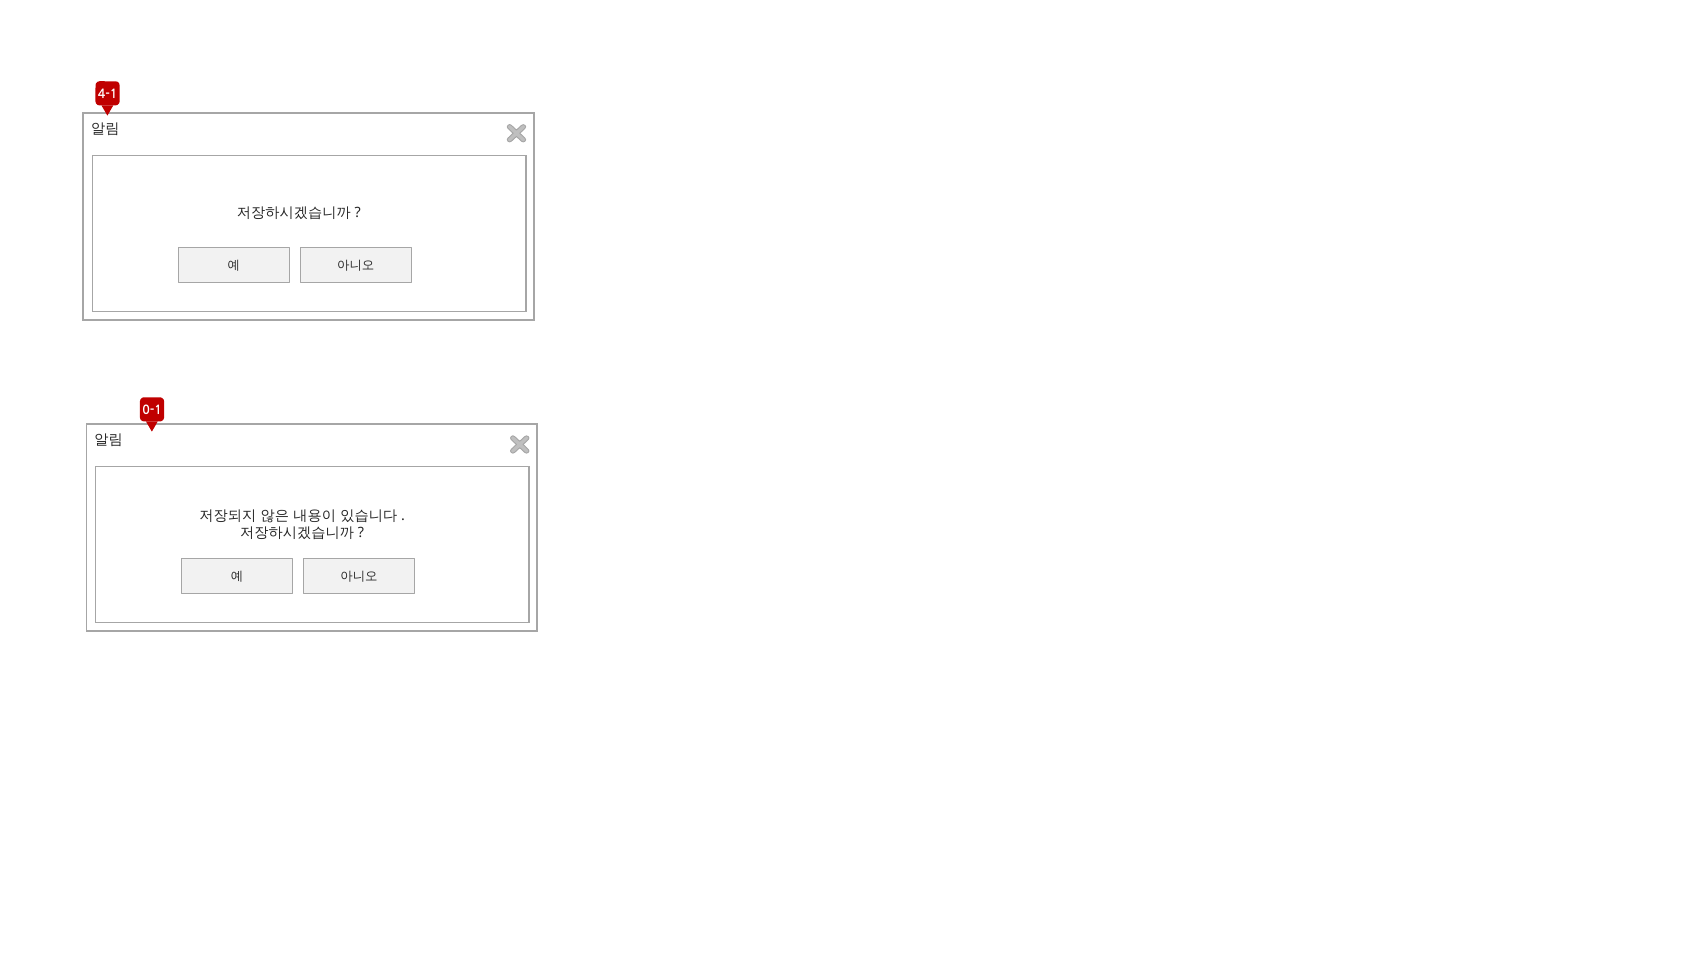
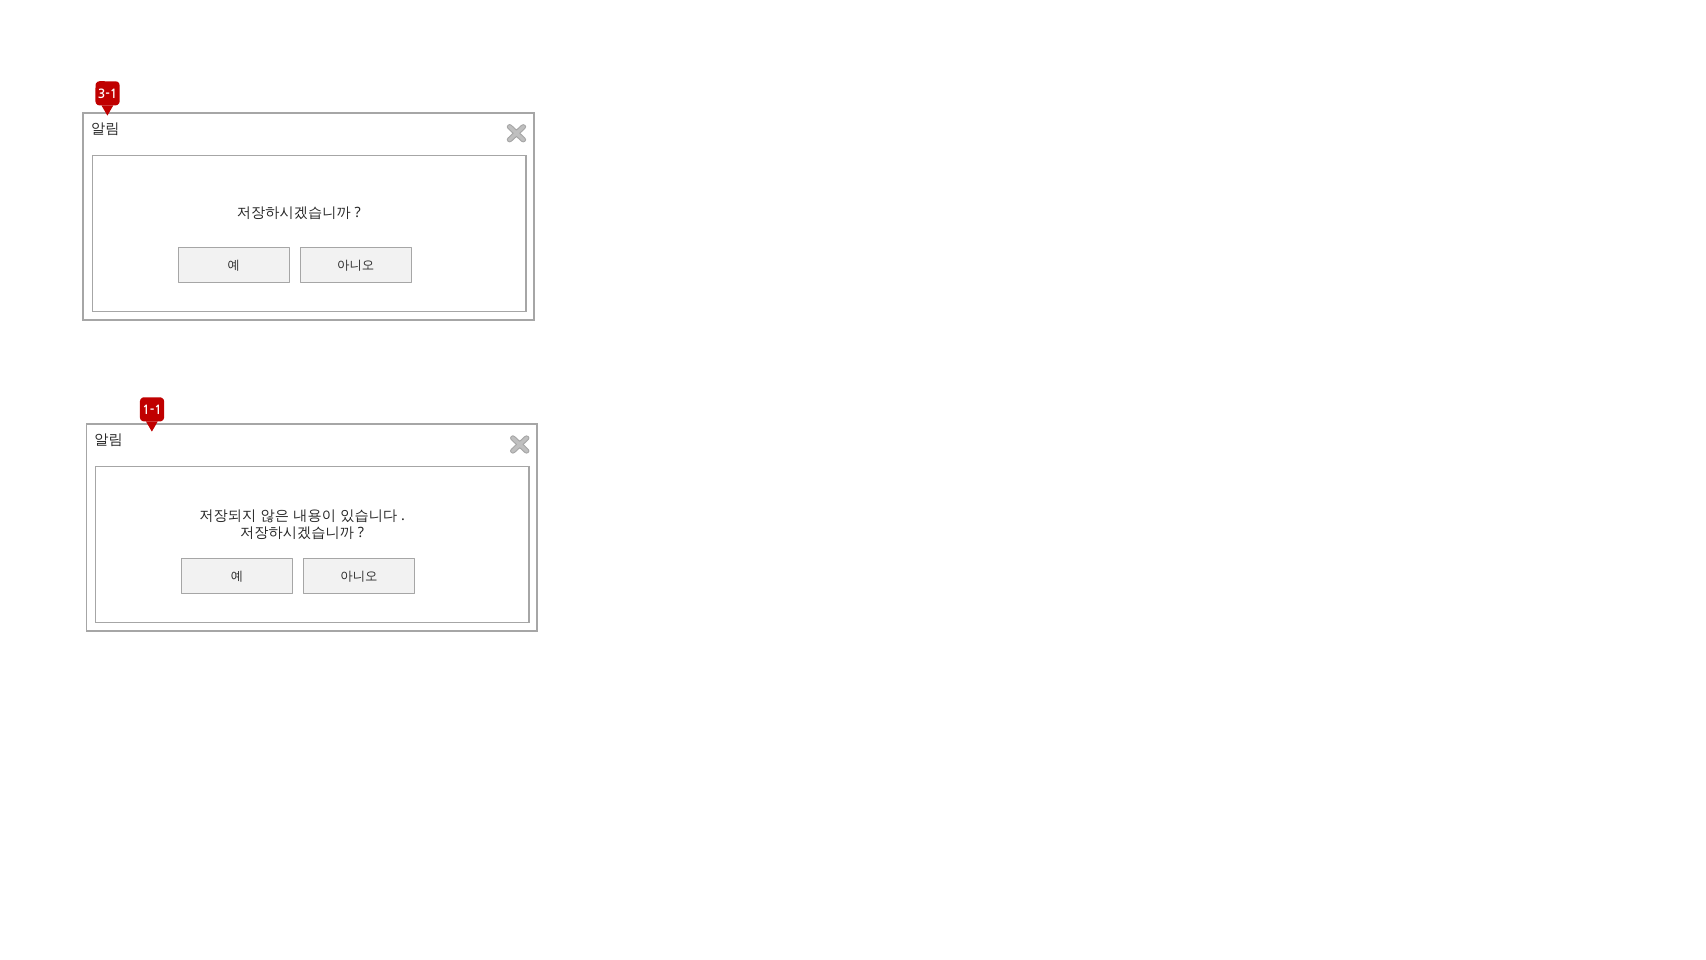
4-1: 4-1 -> 3-1
0-1: 0-1 -> 1-1
